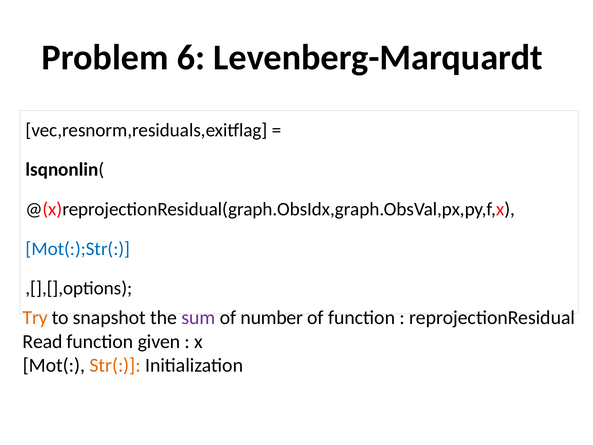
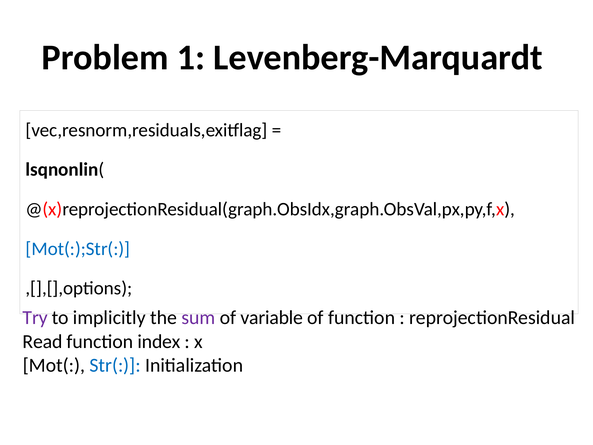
6: 6 -> 1
Try colour: orange -> purple
snapshot: snapshot -> implicitly
number: number -> variable
given: given -> index
Str( colour: orange -> blue
